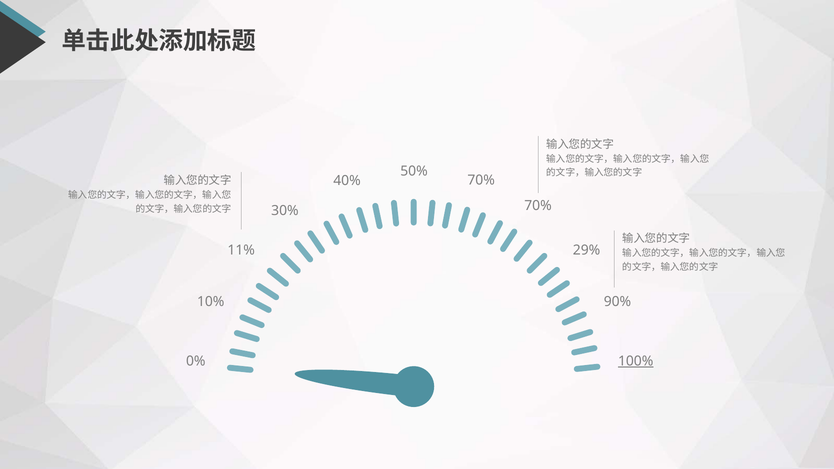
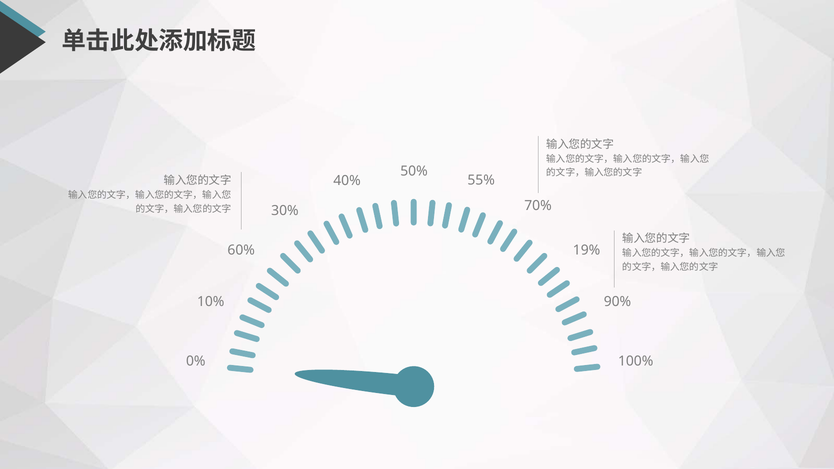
40% 70%: 70% -> 55%
11%: 11% -> 60%
29%: 29% -> 19%
100% underline: present -> none
